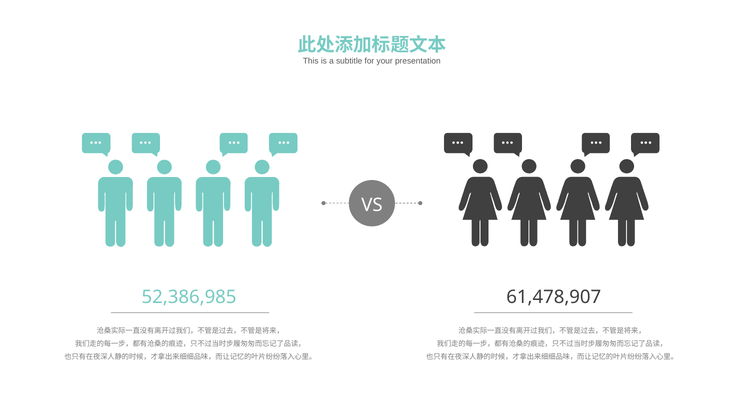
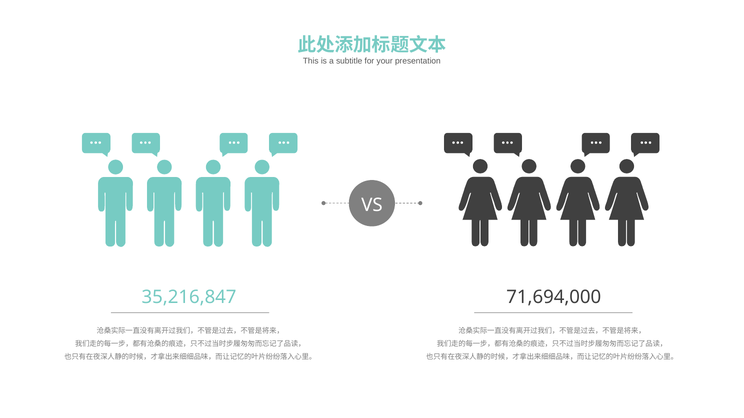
52,386,985: 52,386,985 -> 35,216,847
61,478,907: 61,478,907 -> 71,694,000
